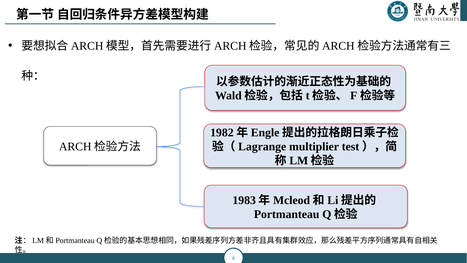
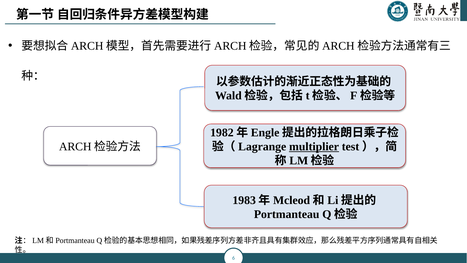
multiplier underline: none -> present
